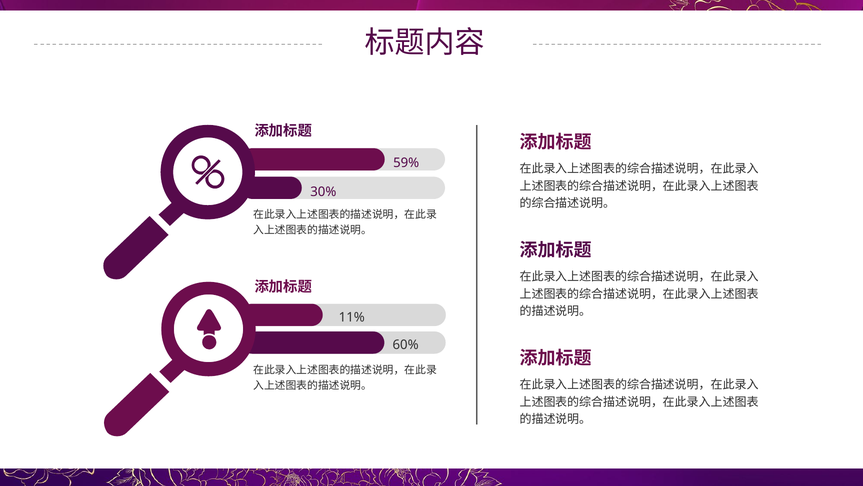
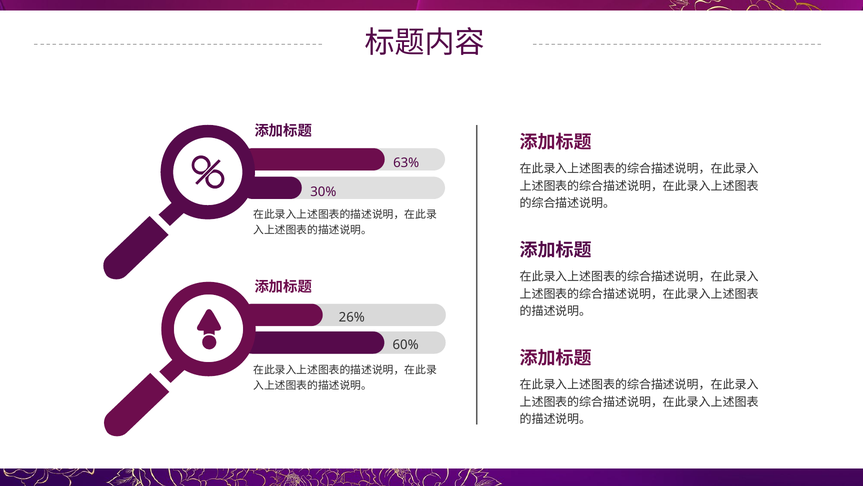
59%: 59% -> 63%
11%: 11% -> 26%
